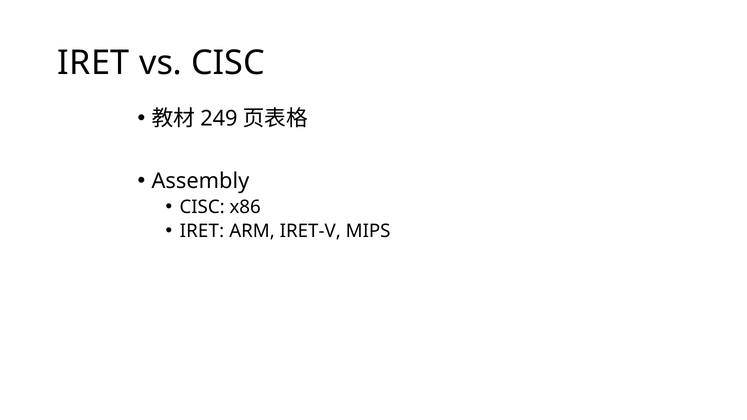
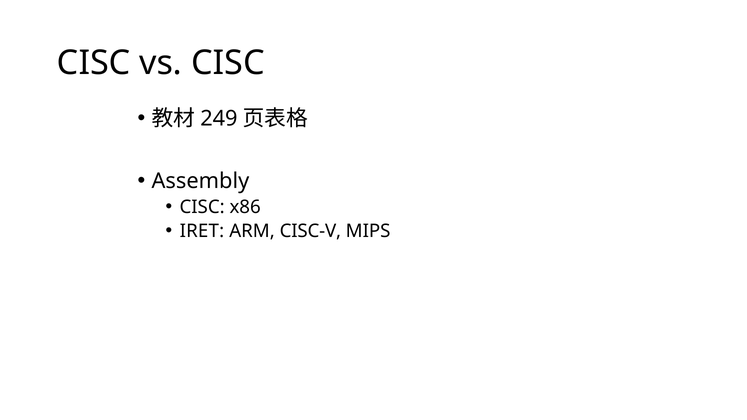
IRET at (93, 63): IRET -> CISC
IRET-V: IRET-V -> CISC-V
